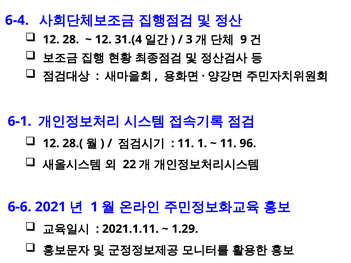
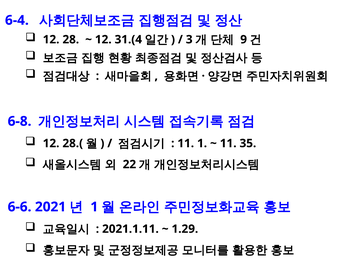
6-1: 6-1 -> 6-8
96: 96 -> 35
